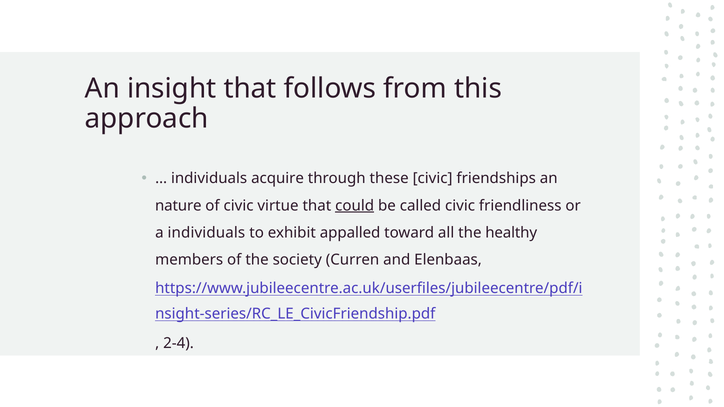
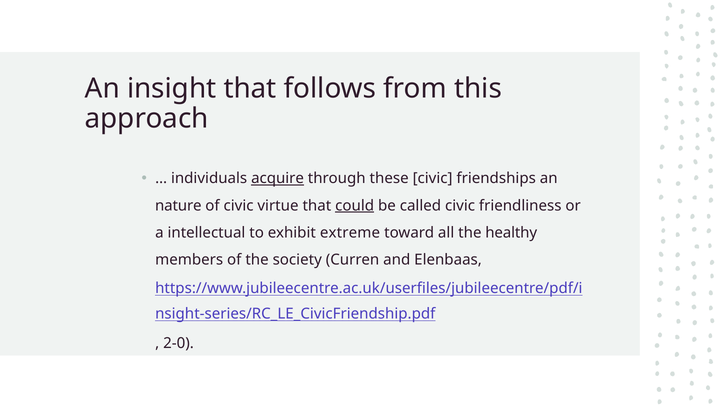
acquire underline: none -> present
a individuals: individuals -> intellectual
appalled: appalled -> extreme
2-4: 2-4 -> 2-0
